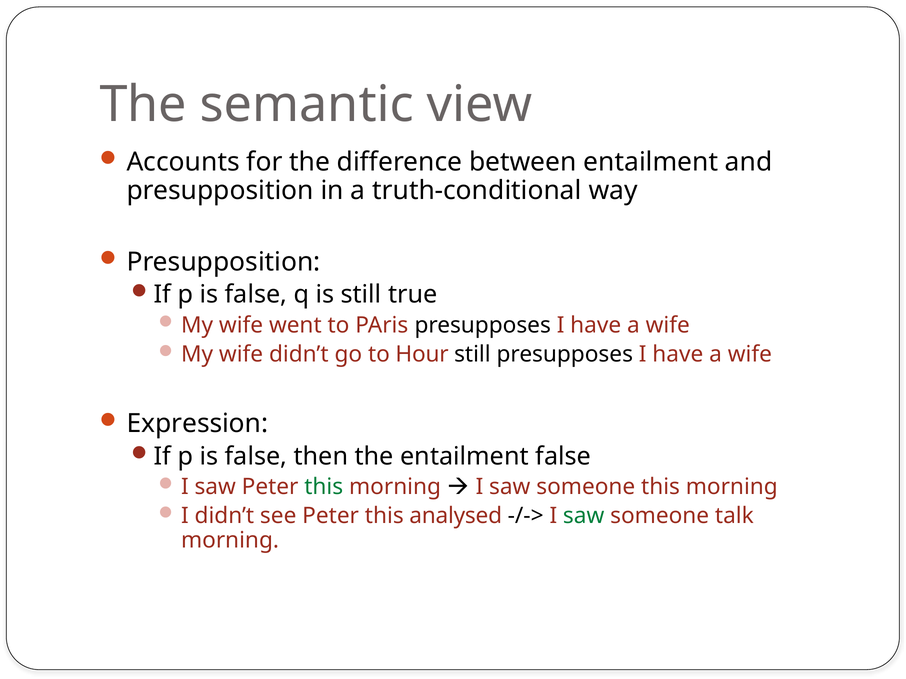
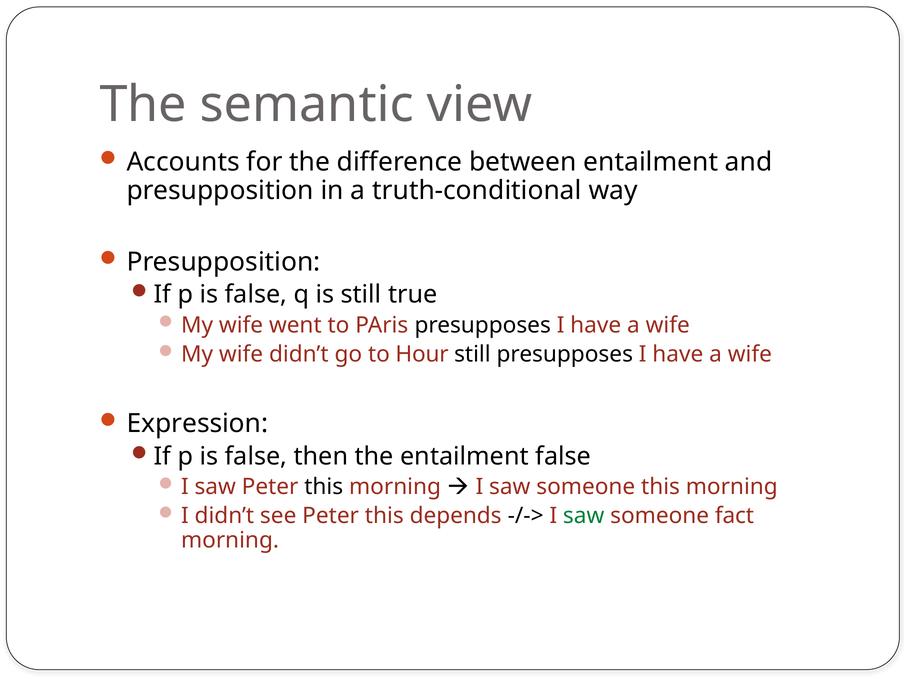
this at (324, 487) colour: green -> black
analysed: analysed -> depends
talk: talk -> fact
